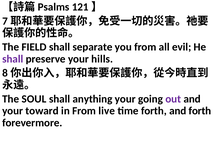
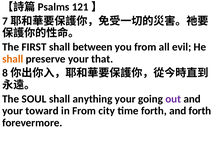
FIELD: FIELD -> FIRST
separate: separate -> between
shall at (13, 59) colour: purple -> orange
hills: hills -> that
live: live -> city
